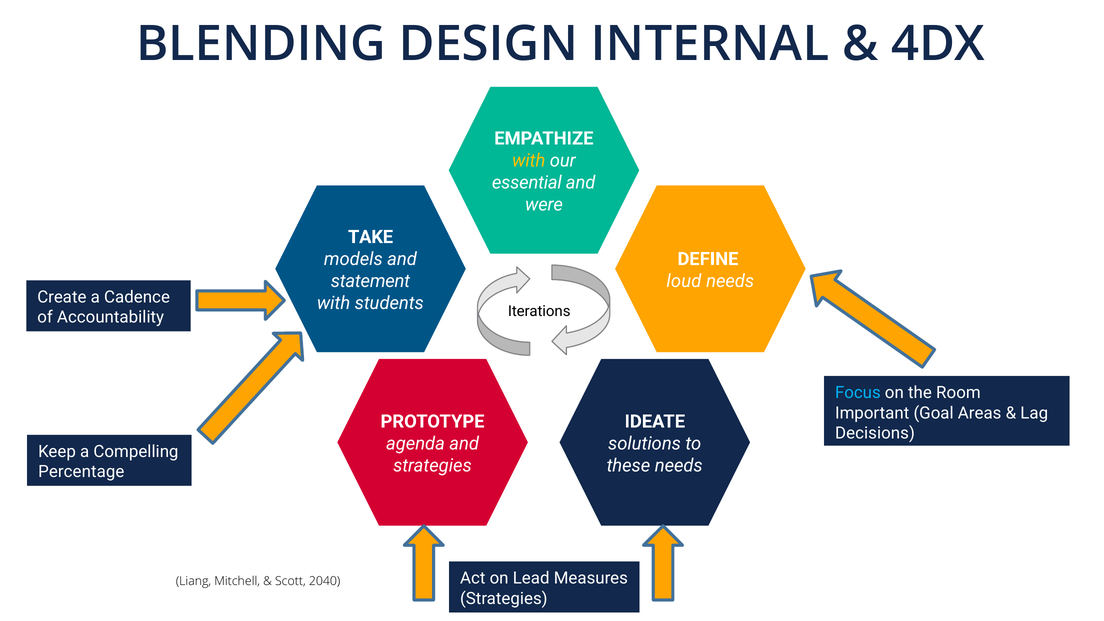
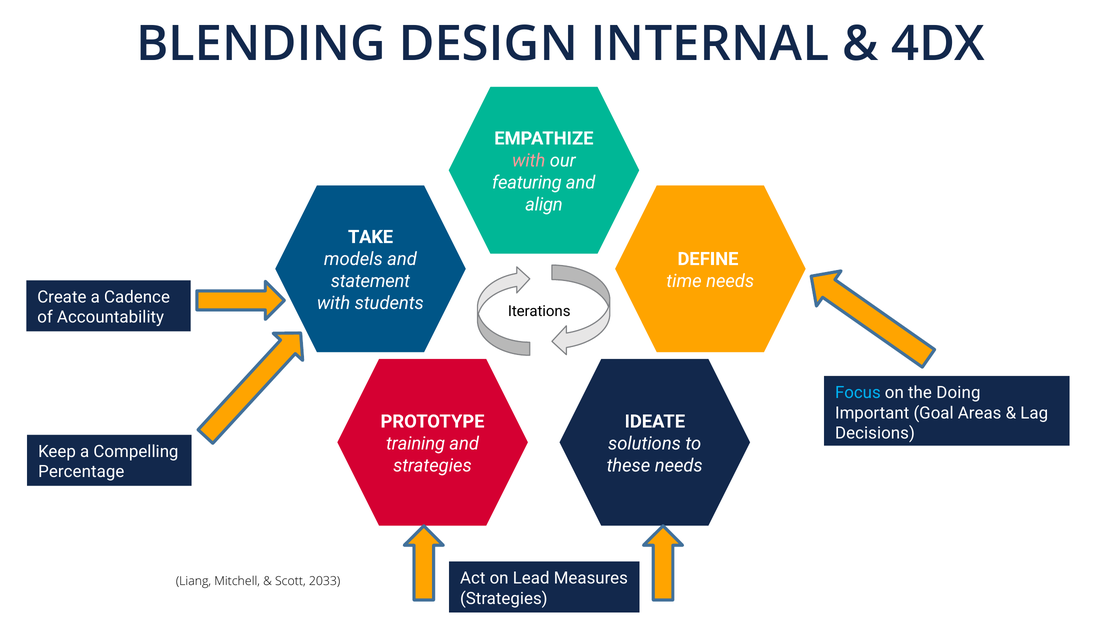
with at (529, 160) colour: yellow -> pink
essential: essential -> featuring
were: were -> align
loud: loud -> time
Room: Room -> Doing
agenda: agenda -> training
2040: 2040 -> 2033
